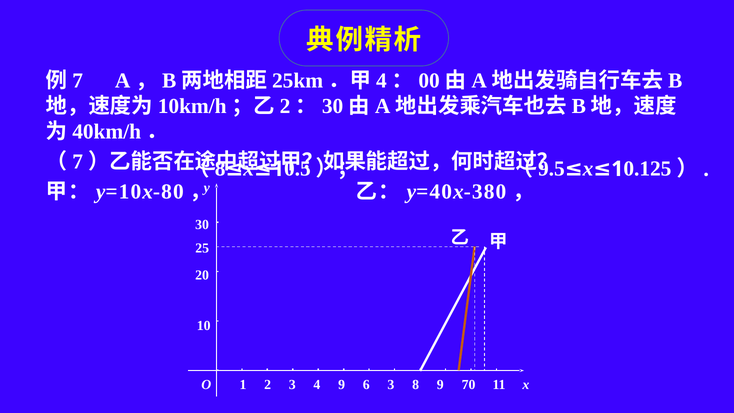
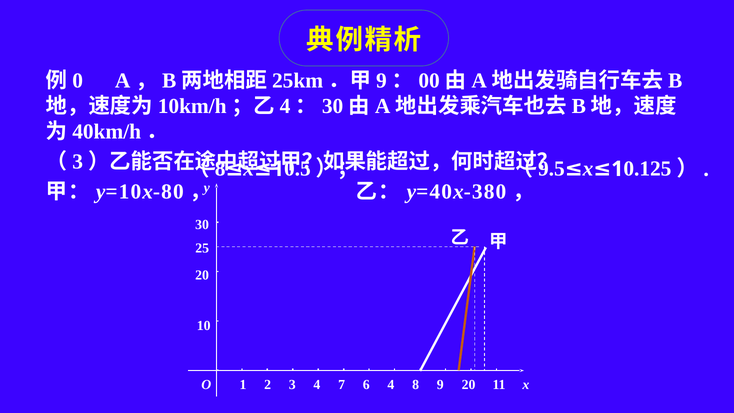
7 at (78, 80): 7 -> 0
4 at (381, 80): 4 -> 9
2 at (285, 106): 2 -> 4
7 at (78, 162): 7 -> 3
4 9: 9 -> 7
6 3: 3 -> 4
9 70: 70 -> 20
